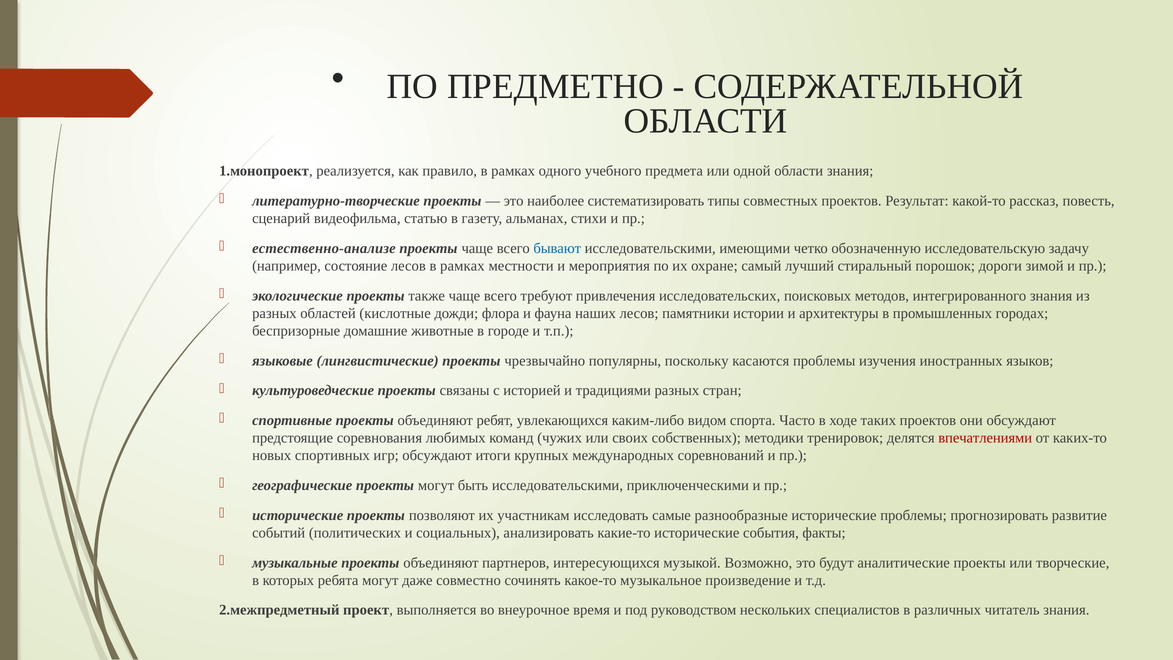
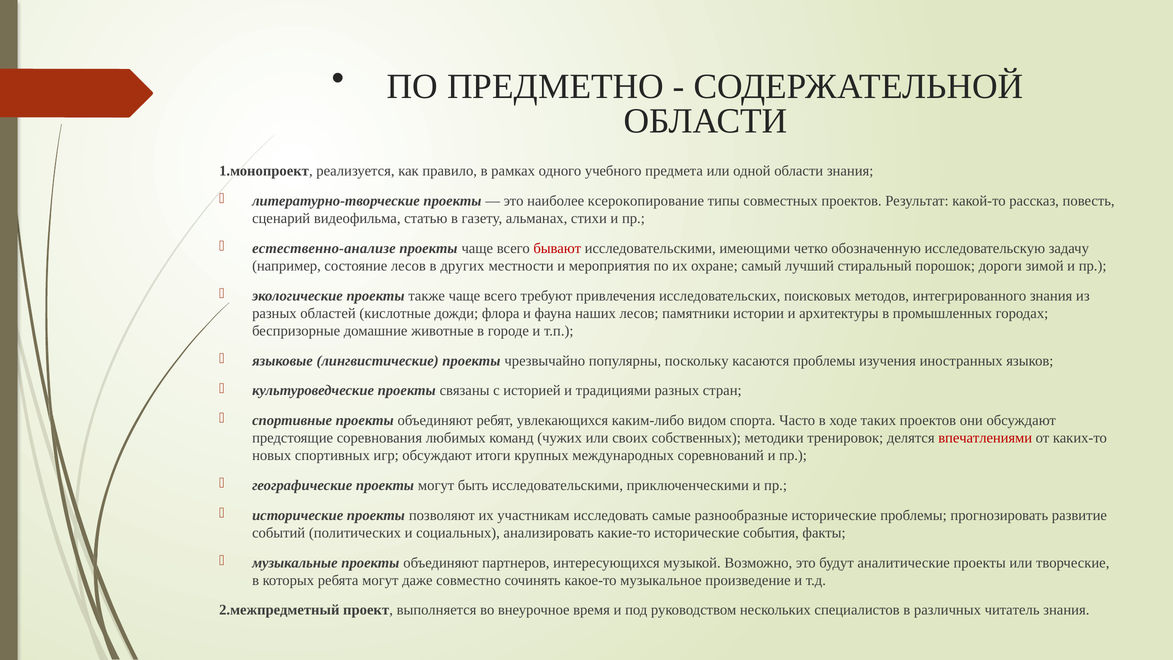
систематизировать: систематизировать -> ксерокопирование
бывают colour: blue -> red
лесов в рамках: рамках -> других
